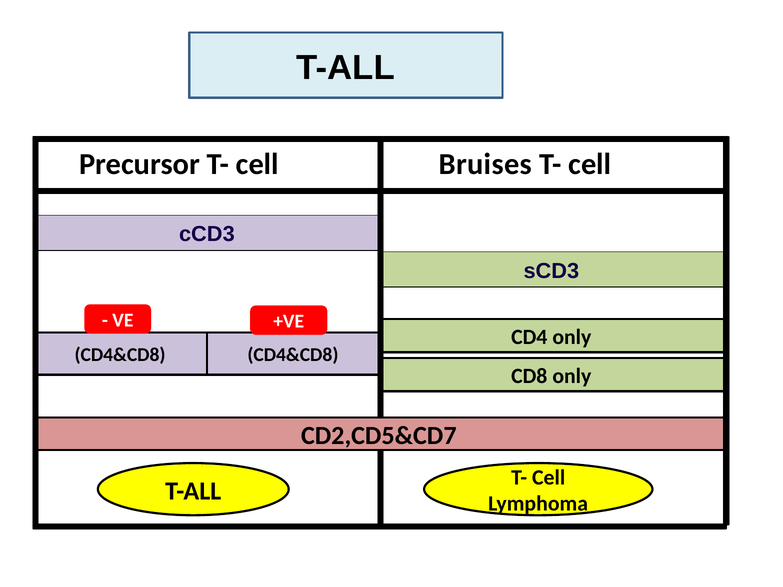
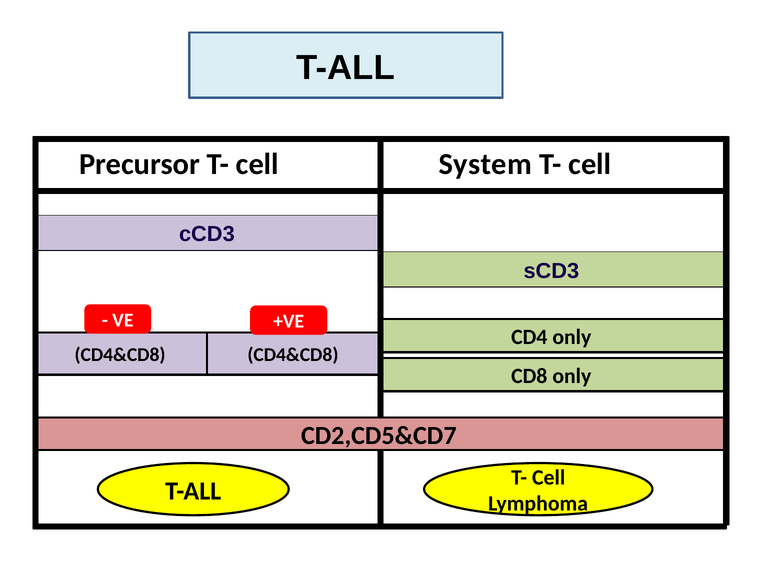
Bruises: Bruises -> System
